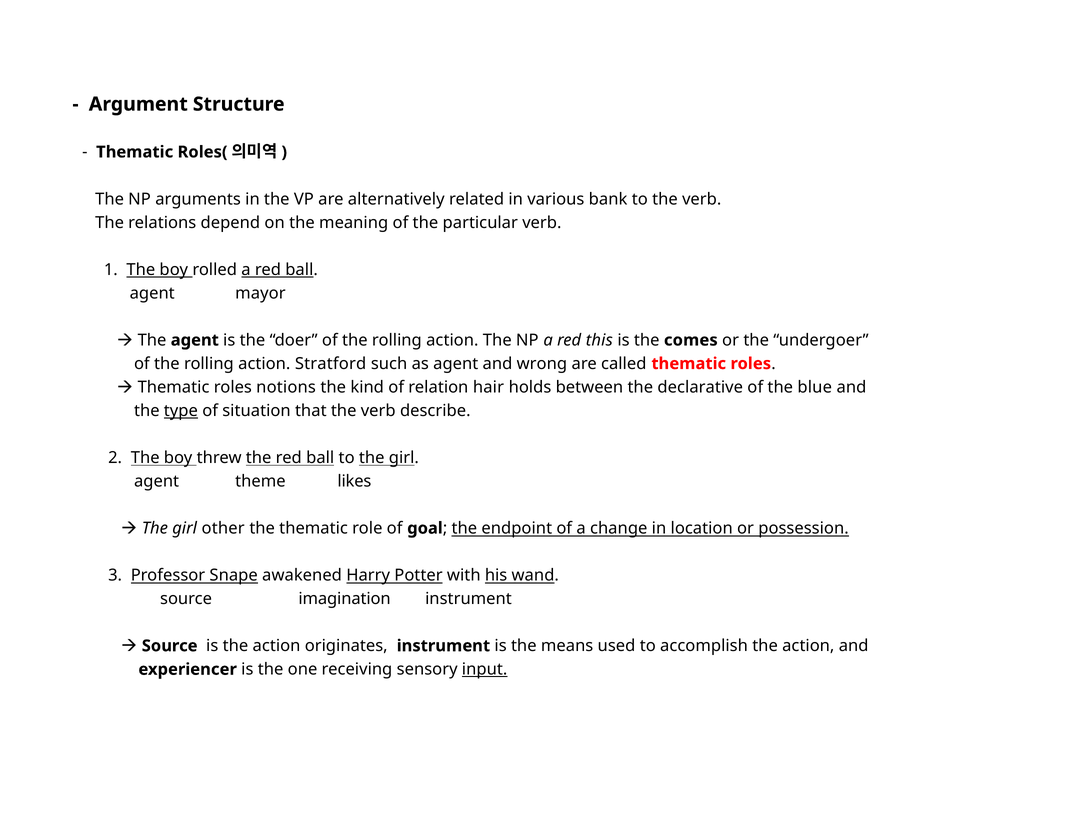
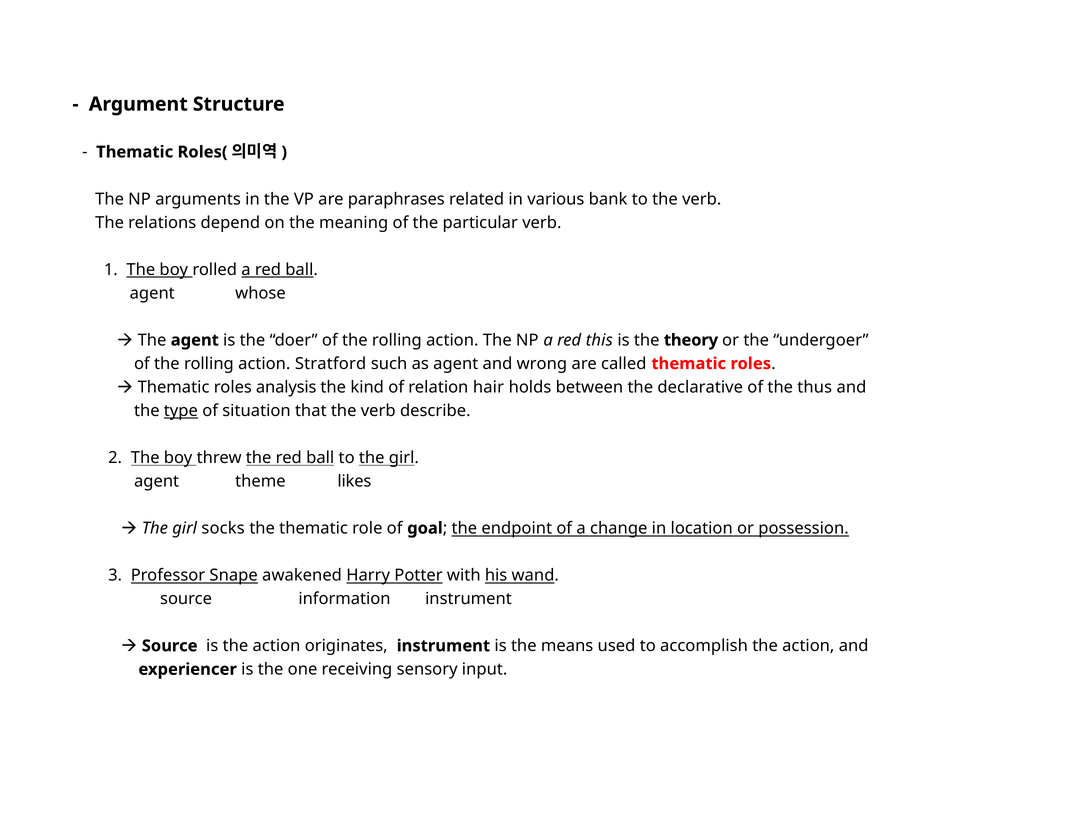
alternatively: alternatively -> paraphrases
mayor: mayor -> whose
comes: comes -> theory
notions: notions -> analysis
blue: blue -> thus
other: other -> socks
imagination: imagination -> information
input underline: present -> none
